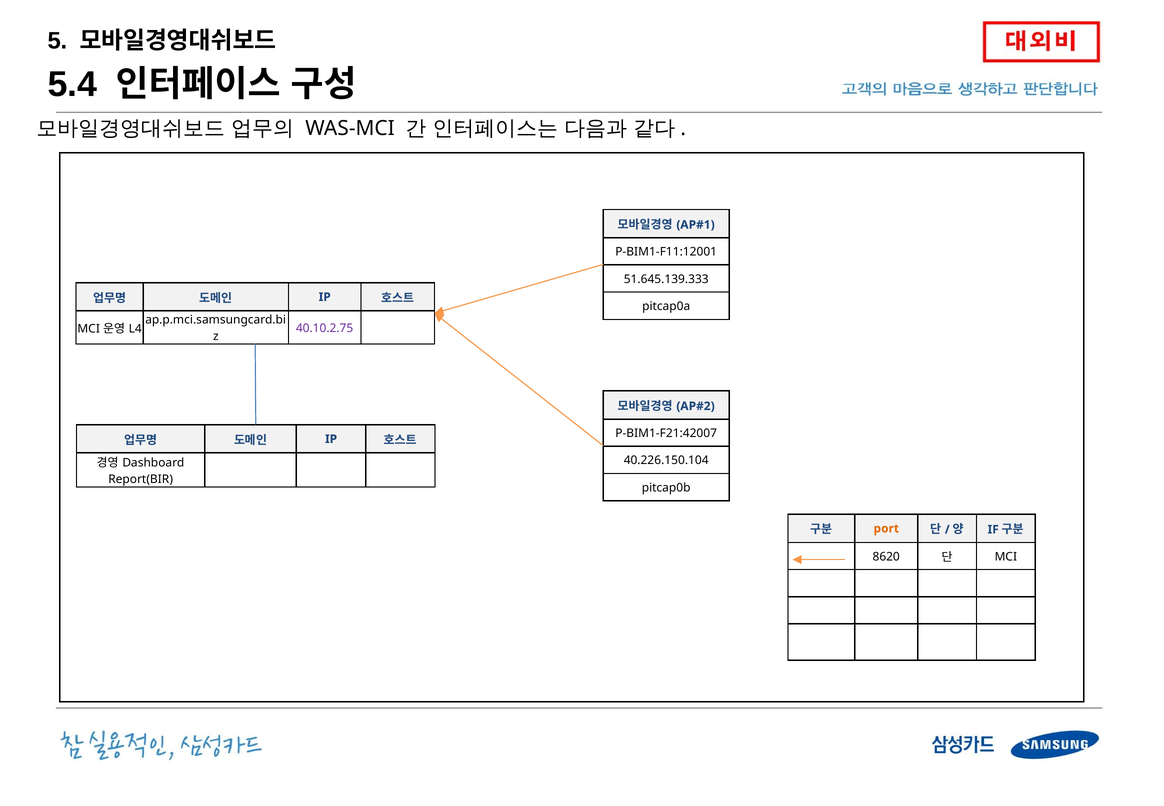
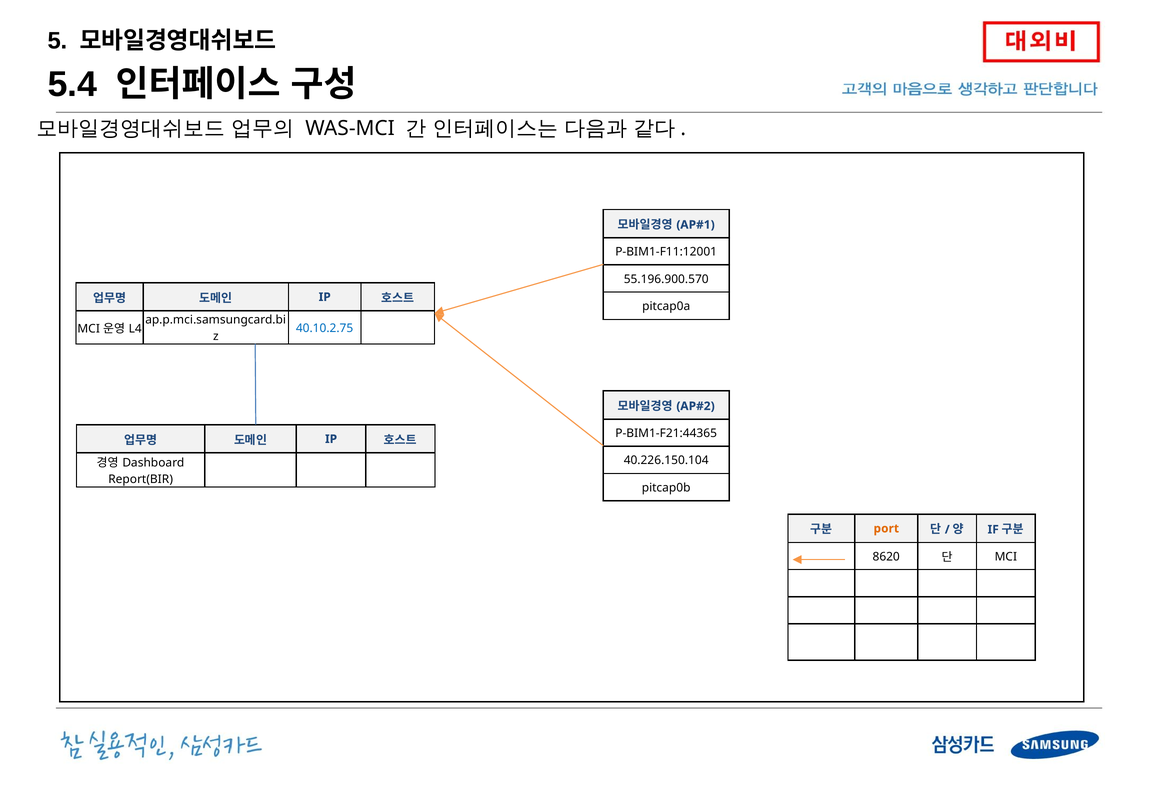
51.645.139.333: 51.645.139.333 -> 55.196.900.570
40.10.2.75 colour: purple -> blue
P-BIM1-F21:42007: P-BIM1-F21:42007 -> P-BIM1-F21:44365
